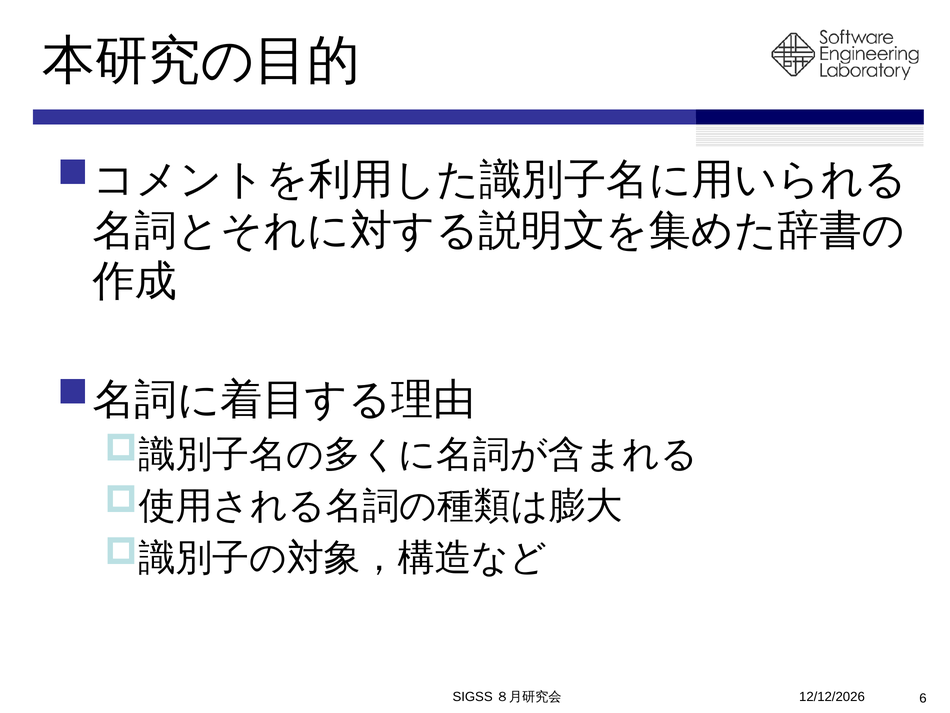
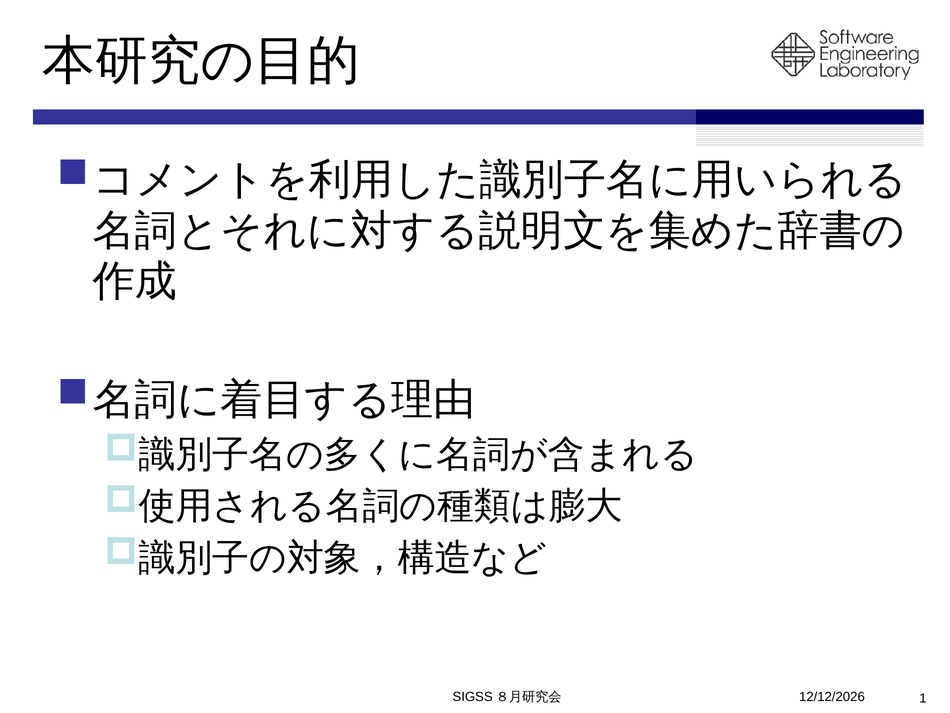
6: 6 -> 1
